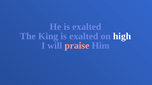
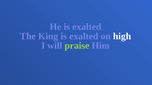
praise colour: pink -> light green
